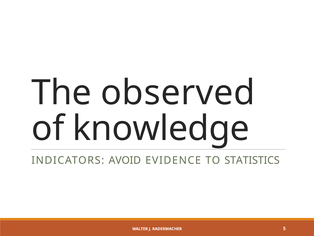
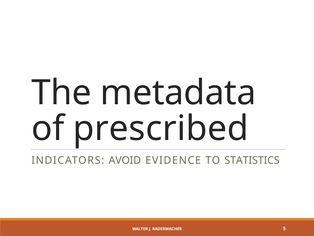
observed: observed -> metadata
knowledge: knowledge -> prescribed
